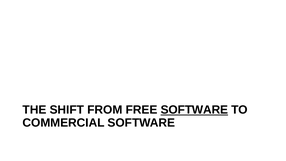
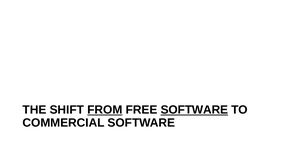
FROM underline: none -> present
